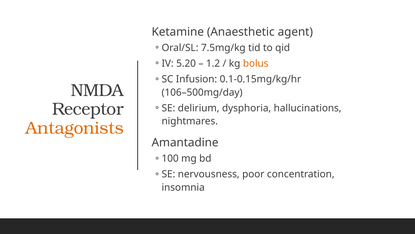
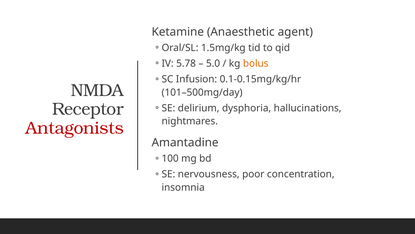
7.5mg/kg: 7.5mg/kg -> 1.5mg/kg
5.20: 5.20 -> 5.78
1.2: 1.2 -> 5.0
106–500mg/day: 106–500mg/day -> 101–500mg/day
Antagonists colour: orange -> red
